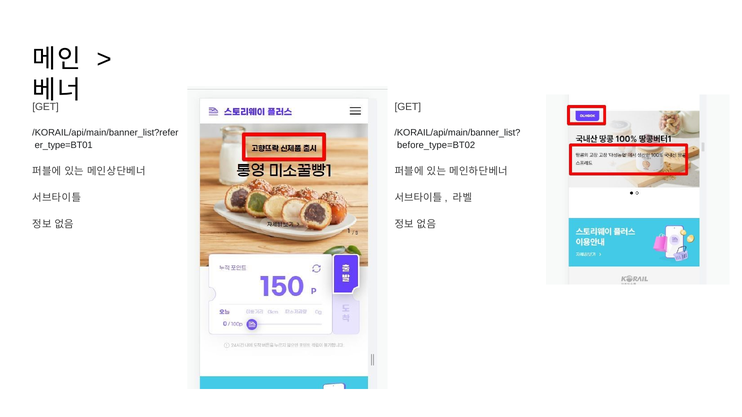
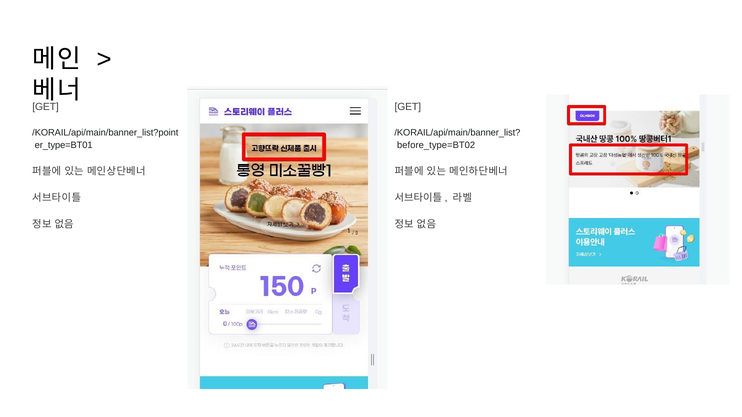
/KORAIL/api/main/banner_list?refer: /KORAIL/api/main/banner_list?refer -> /KORAIL/api/main/banner_list?point
